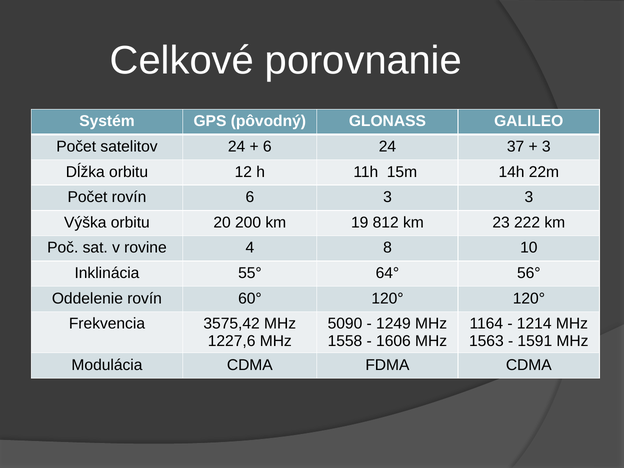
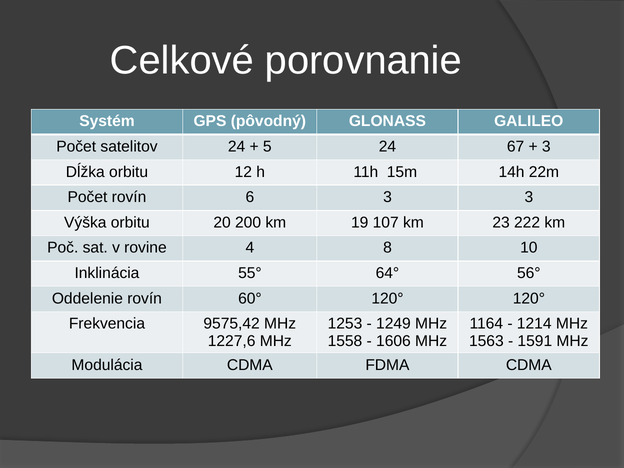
6 at (267, 147): 6 -> 5
37: 37 -> 67
812: 812 -> 107
3575,42: 3575,42 -> 9575,42
5090: 5090 -> 1253
